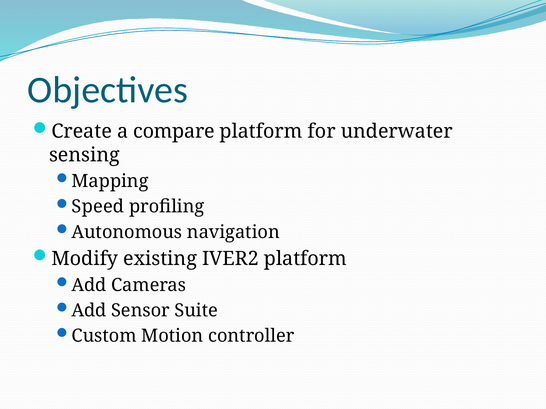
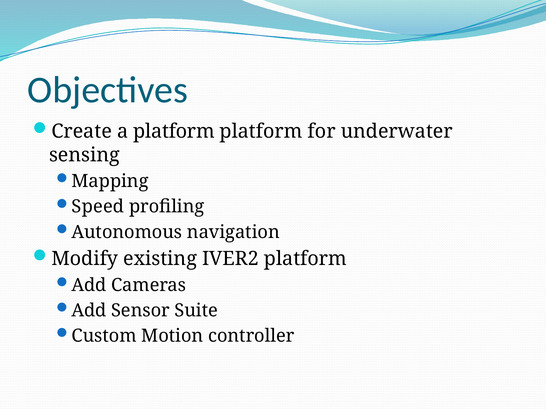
a compare: compare -> platform
